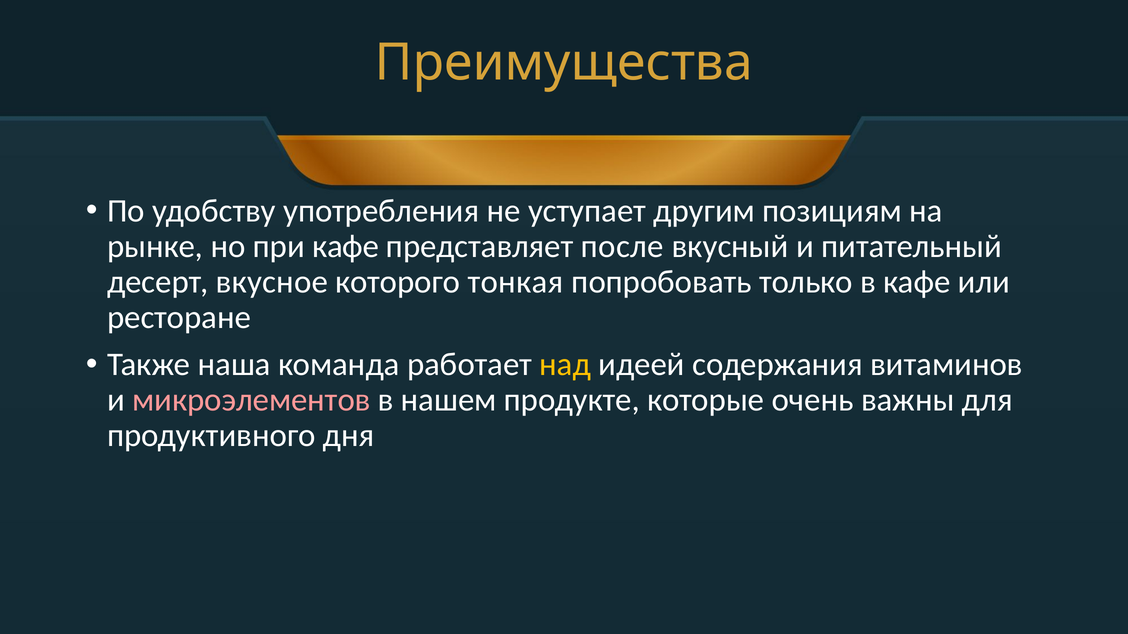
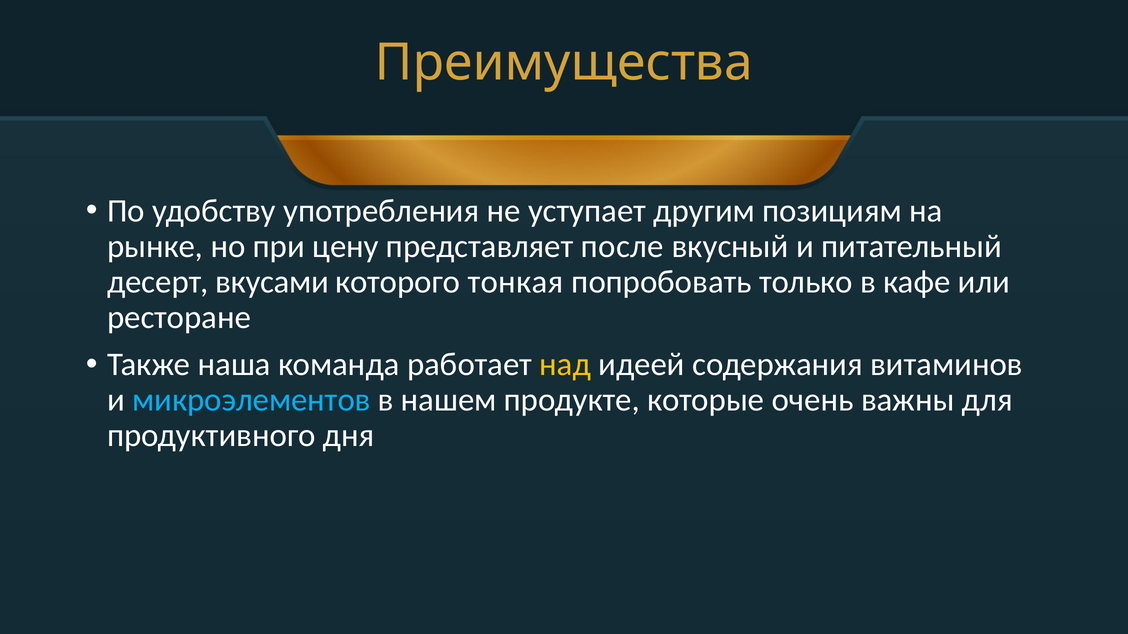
при кафе: кафе -> цену
вкусное: вкусное -> вкусами
микроэлементов colour: pink -> light blue
